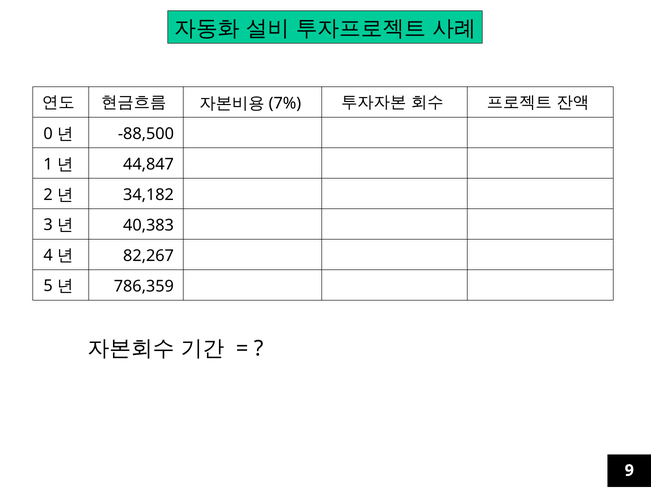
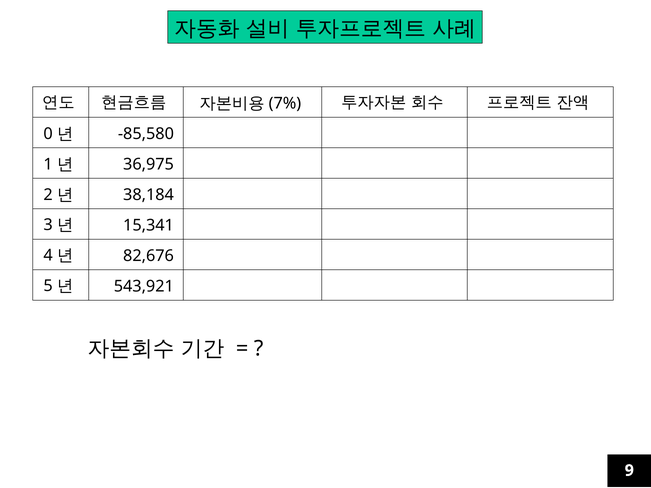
-88,500: -88,500 -> -85,580
44,847: 44,847 -> 36,975
34,182: 34,182 -> 38,184
40,383: 40,383 -> 15,341
82,267: 82,267 -> 82,676
786,359: 786,359 -> 543,921
